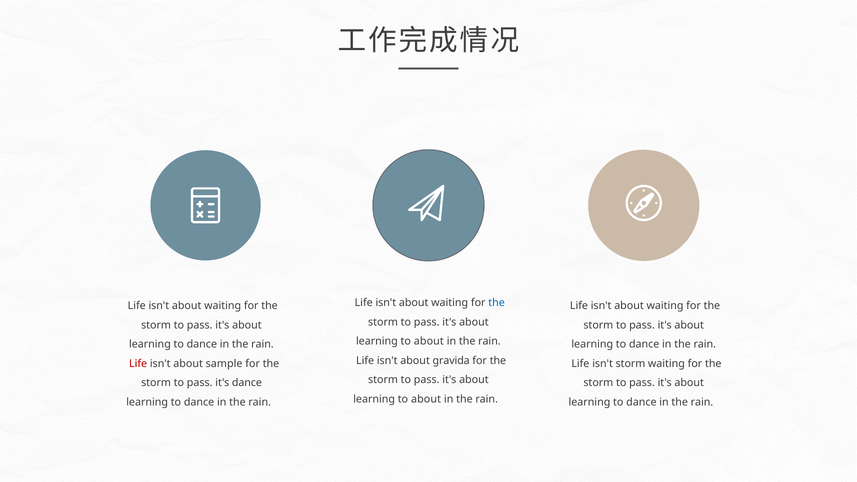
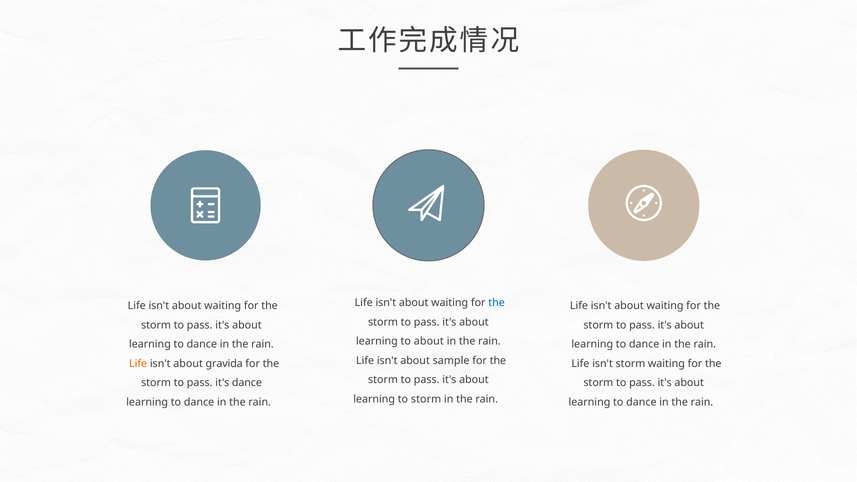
gravida: gravida -> sample
Life at (138, 364) colour: red -> orange
sample: sample -> gravida
about at (426, 399): about -> storm
